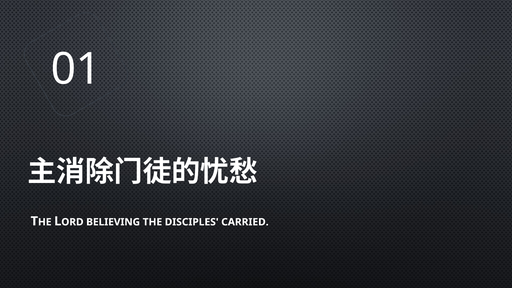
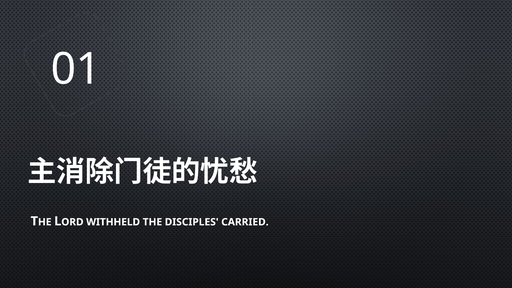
BELIEVING: BELIEVING -> WITHHELD
